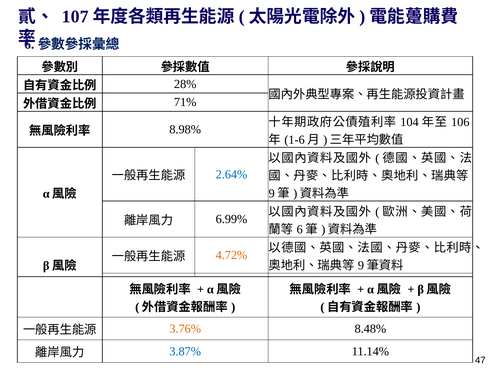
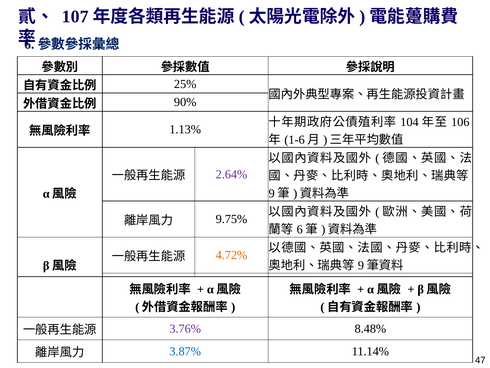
28%: 28% -> 25%
71%: 71% -> 90%
8.98%: 8.98% -> 1.13%
2.64% colour: blue -> purple
6.99%: 6.99% -> 9.75%
3.76% colour: orange -> purple
